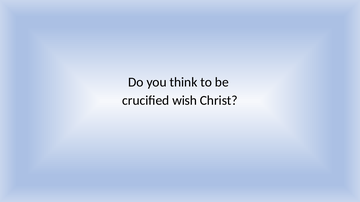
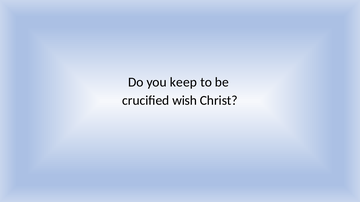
think: think -> keep
